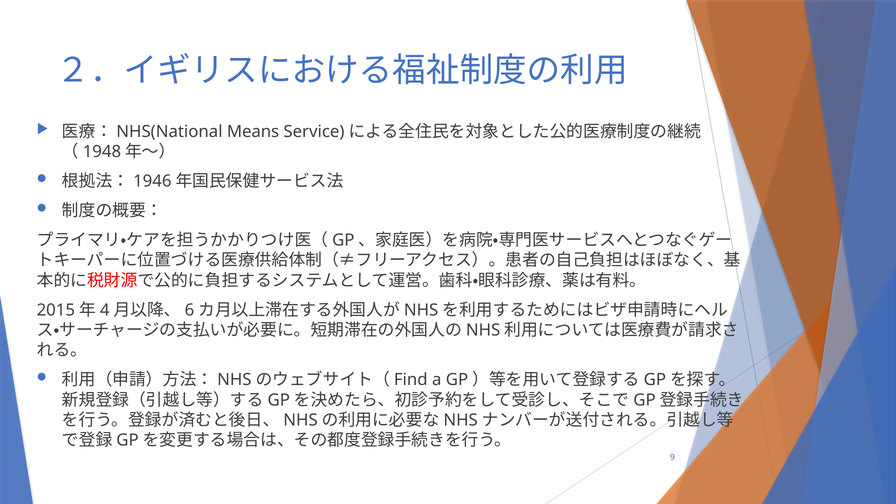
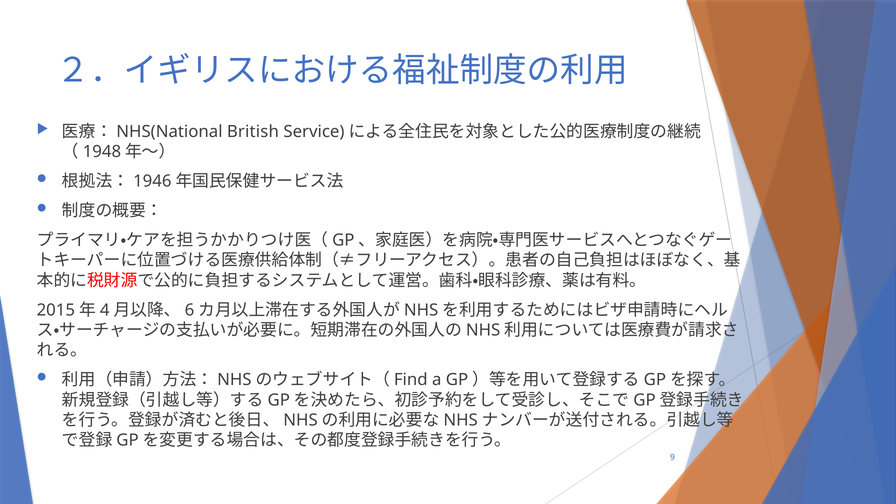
Means: Means -> British
